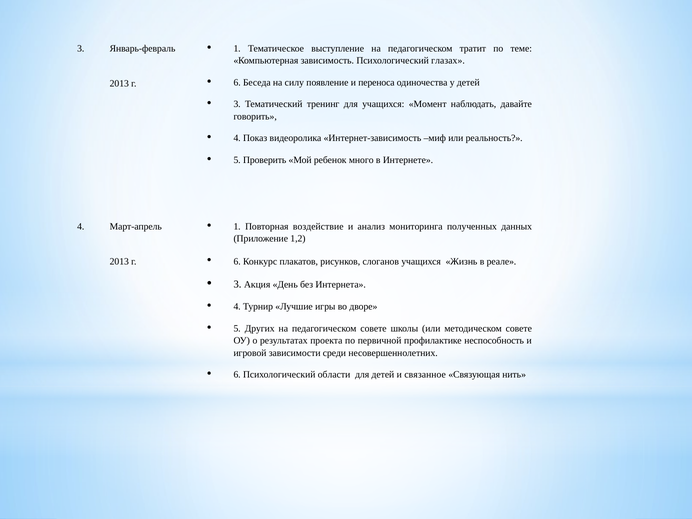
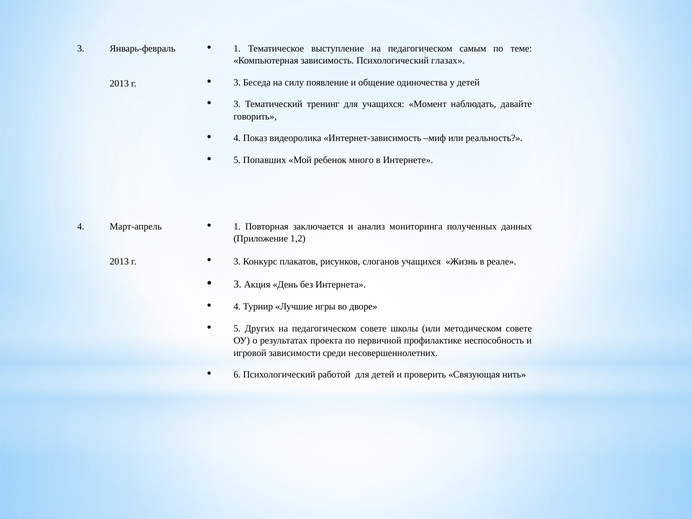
тратит: тратит -> самым
6 at (237, 82): 6 -> 3
переноса: переноса -> общение
Проверить: Проверить -> Попавших
воздействие: воздействие -> заключается
6 at (237, 262): 6 -> 3
области: области -> работой
связанное: связанное -> проверить
